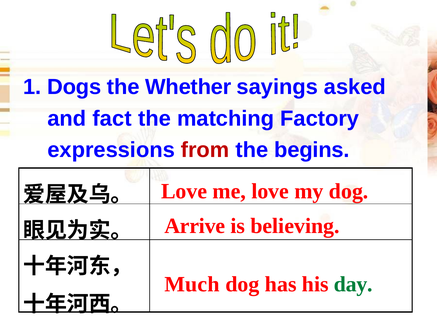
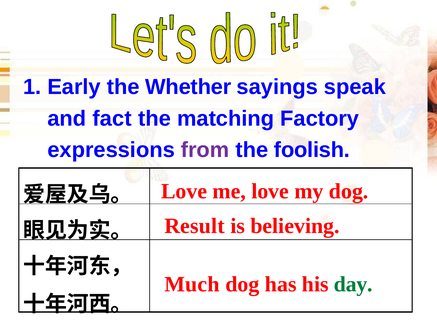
Dogs: Dogs -> Early
asked: asked -> speak
from colour: red -> purple
begins: begins -> foolish
Arrive: Arrive -> Result
